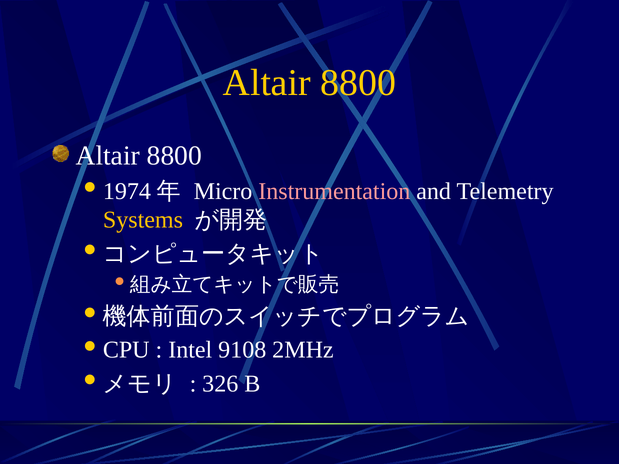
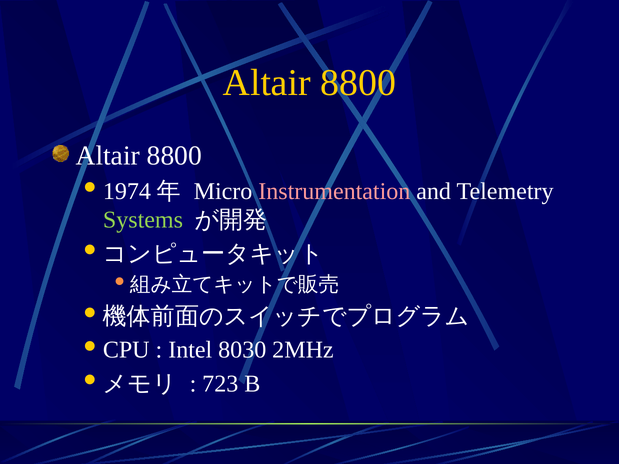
Systems colour: yellow -> light green
9108: 9108 -> 8030
326: 326 -> 723
